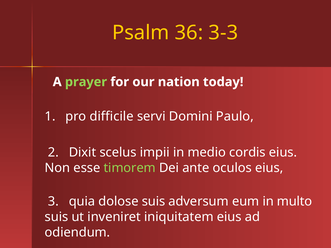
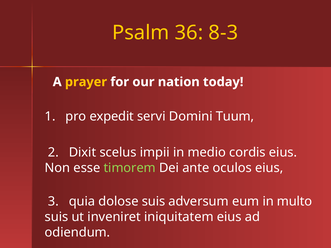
3-3: 3-3 -> 8-3
prayer colour: light green -> yellow
difficile: difficile -> expedit
Paulo: Paulo -> Tuum
